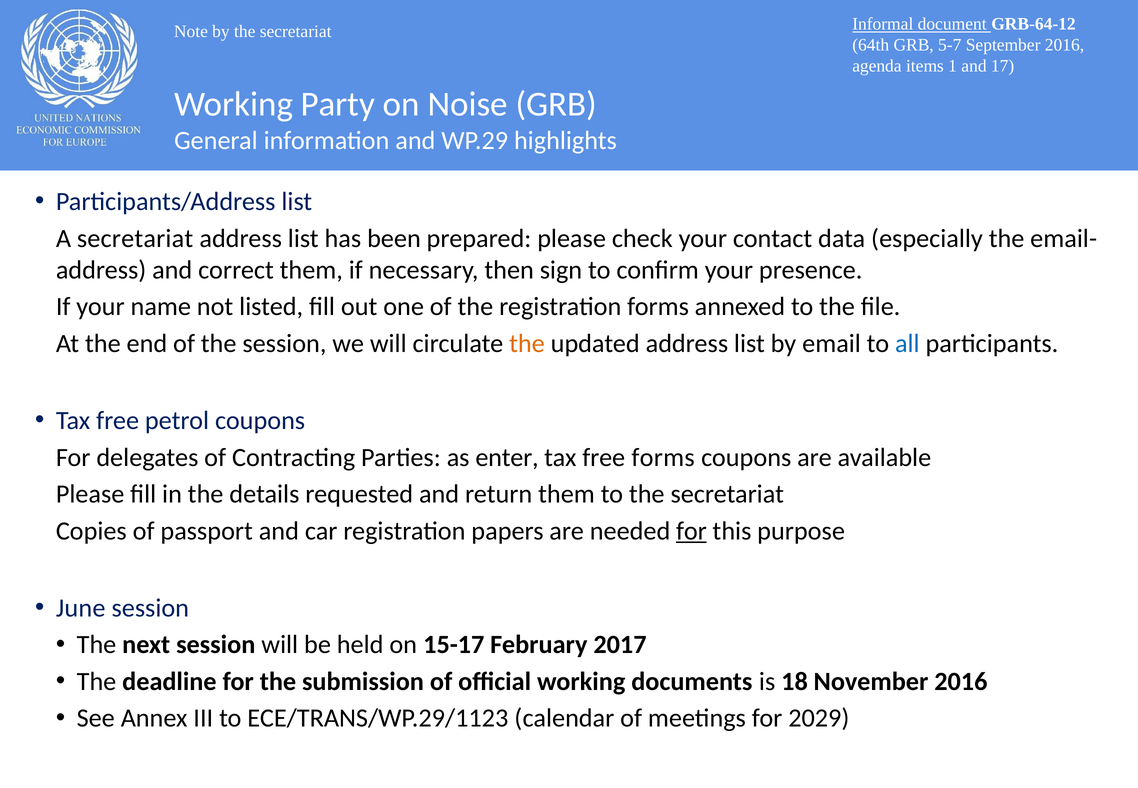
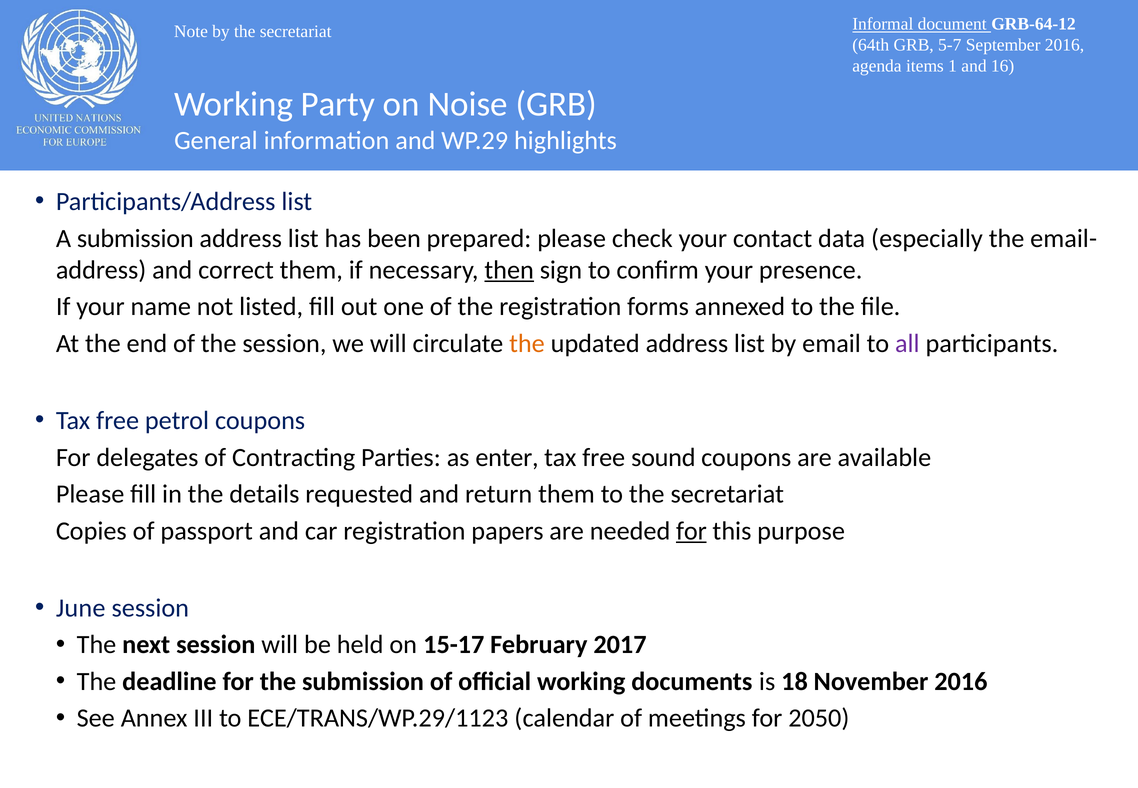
17: 17 -> 16
A secretariat: secretariat -> submission
then underline: none -> present
all colour: blue -> purple
free forms: forms -> sound
2029: 2029 -> 2050
